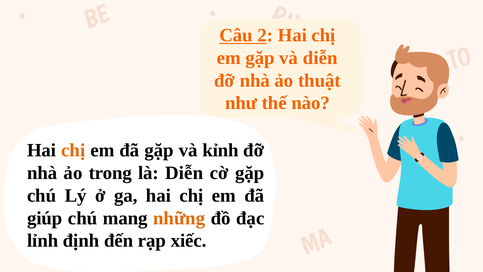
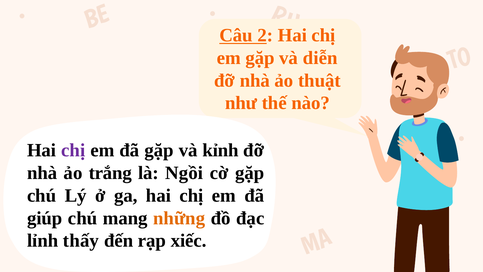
chị at (73, 150) colour: orange -> purple
trong: trong -> trắng
là Diễn: Diễn -> Ngồi
định: định -> thấy
